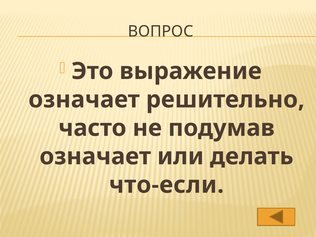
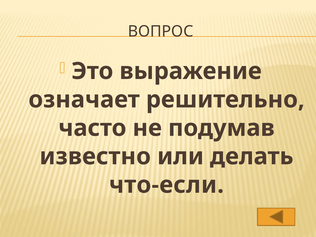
означает at (95, 156): означает -> известно
